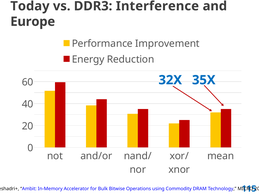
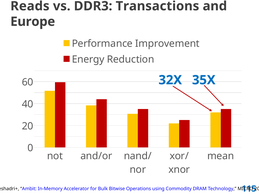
Today: Today -> Reads
Interference: Interference -> Transactions
